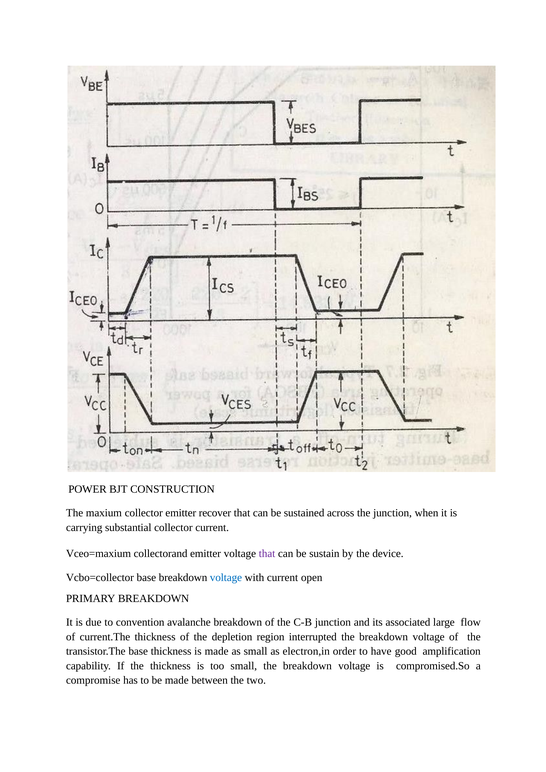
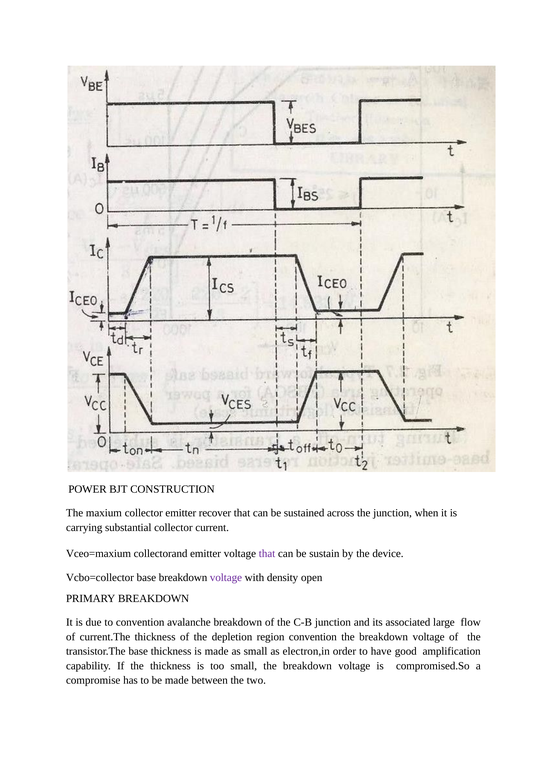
voltage at (226, 578) colour: blue -> purple
with current: current -> density
region interrupted: interrupted -> convention
